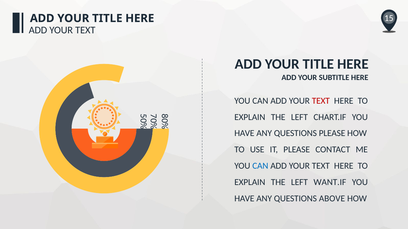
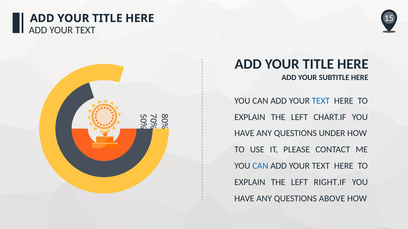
TEXT at (321, 101) colour: red -> blue
QUESTIONS PLEASE: PLEASE -> UNDER
WANT.IF: WANT.IF -> RIGHT.IF
